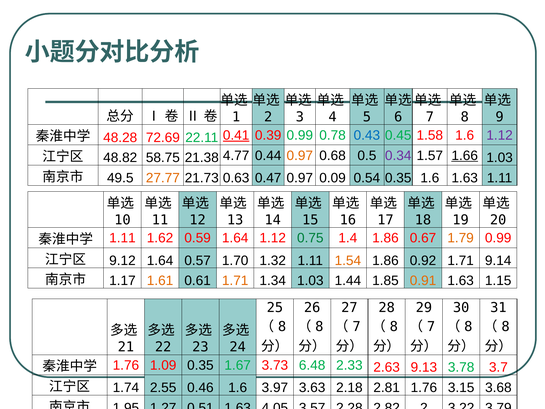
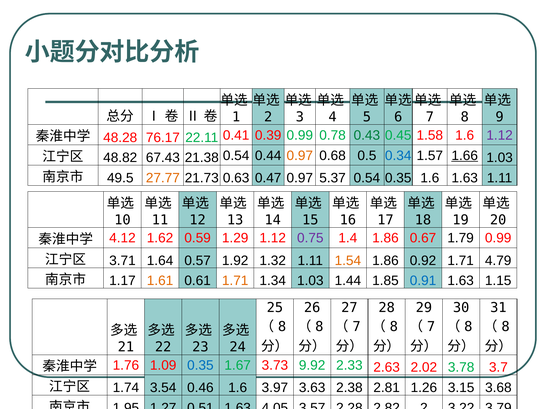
72.69: 72.69 -> 76.17
0.41 underline: present -> none
0.43 colour: blue -> green
58.75: 58.75 -> 67.43
21.38 4.77: 4.77 -> 0.54
0.34 colour: purple -> blue
0.09: 0.09 -> 5.37
1.11 at (122, 238): 1.11 -> 4.12
0.59 1.64: 1.64 -> 1.29
0.75 colour: green -> purple
1.79 colour: orange -> black
9.12: 9.12 -> 3.71
1.70: 1.70 -> 1.92
9.14: 9.14 -> 4.79
0.91 colour: orange -> blue
0.35 at (200, 365) colour: black -> blue
6.48: 6.48 -> 9.92
9.13: 9.13 -> 2.02
2.55: 2.55 -> 3.54
2.18: 2.18 -> 2.38
2.81 1.76: 1.76 -> 1.26
